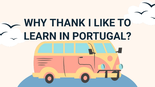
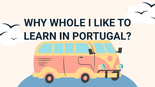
THANK: THANK -> WHOLE
